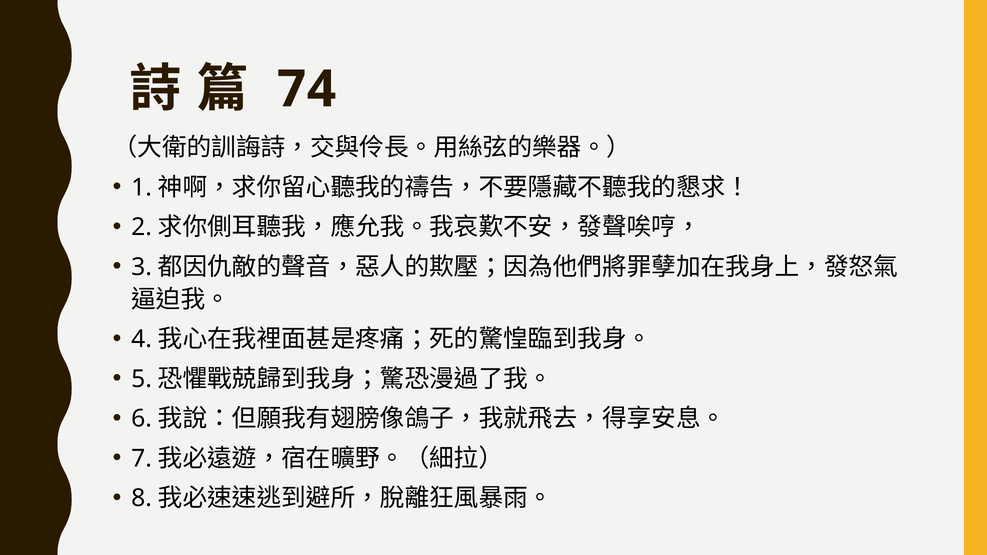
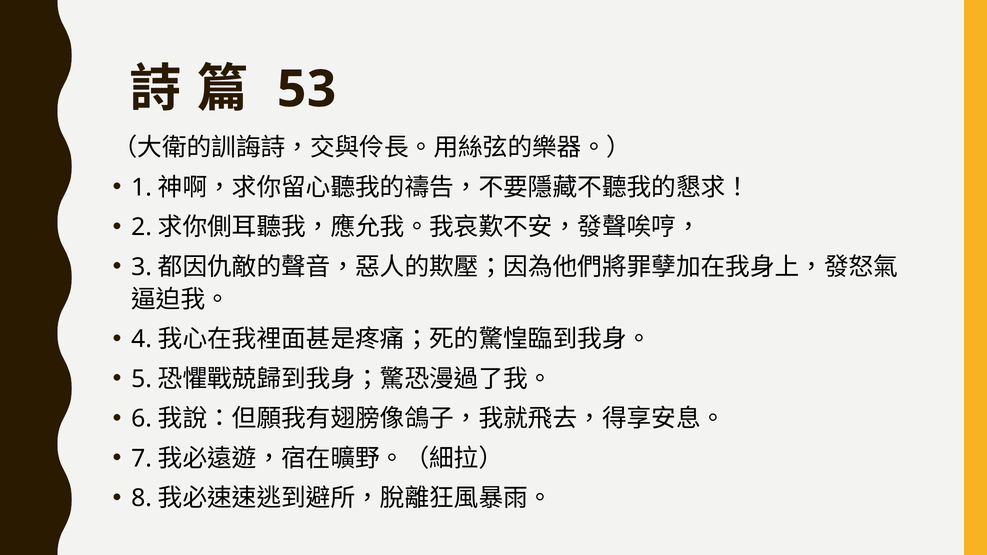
74: 74 -> 53
